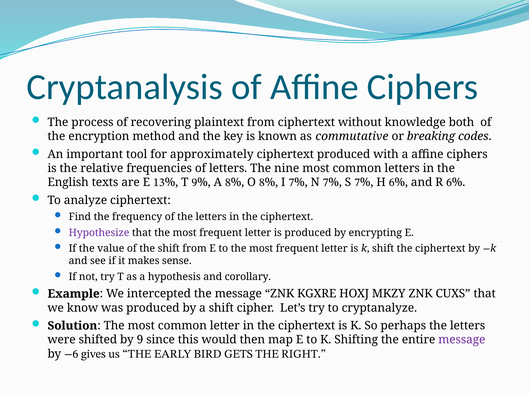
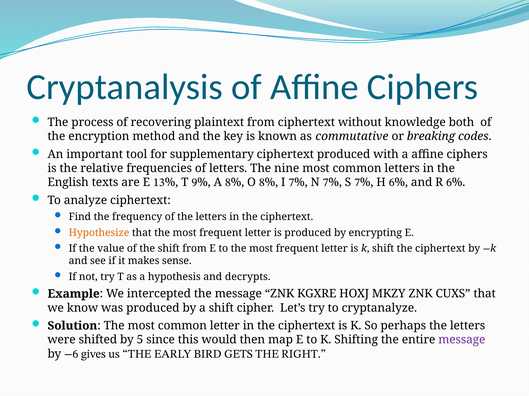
approximately: approximately -> supplementary
Hypothesize colour: purple -> orange
corollary: corollary -> decrypts
by 9: 9 -> 5
